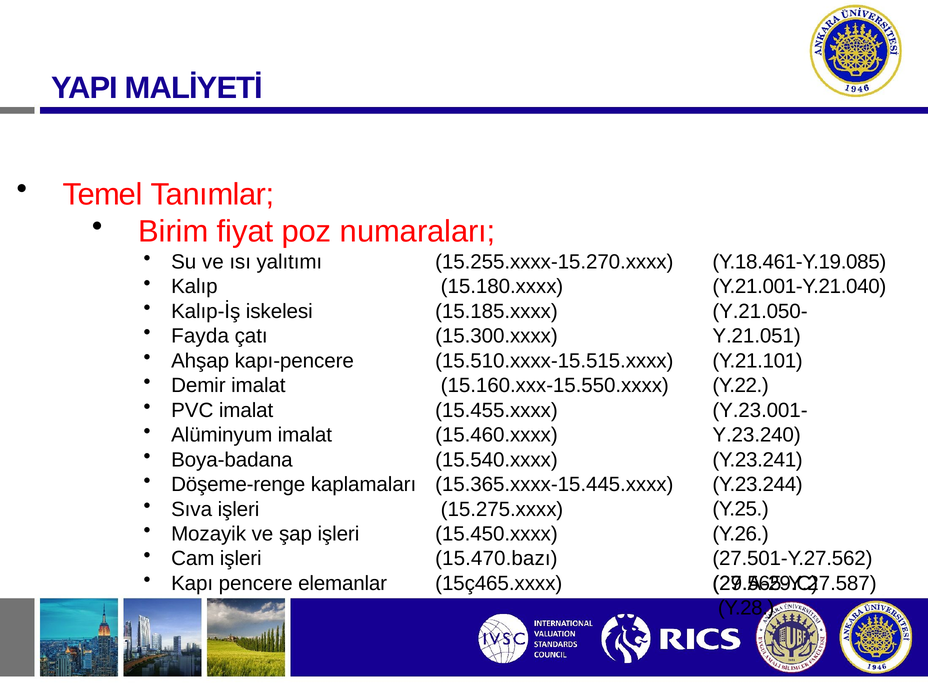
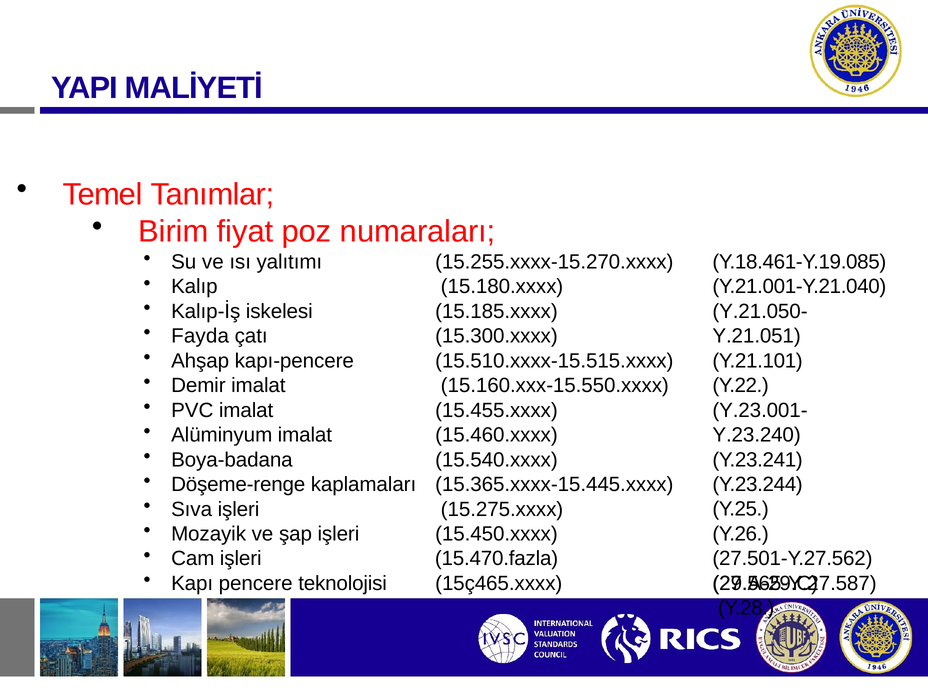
15.470.bazı: 15.470.bazı -> 15.470.fazla
elemanlar: elemanlar -> teknolojisi
